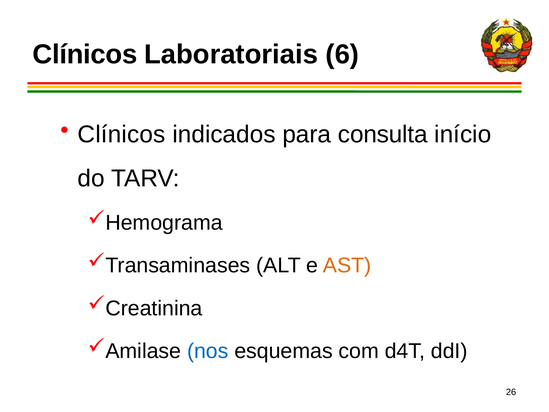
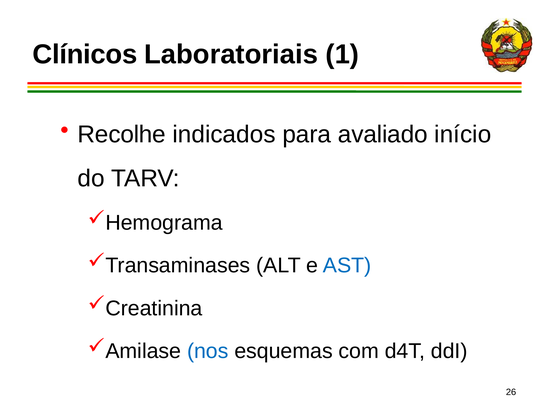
6: 6 -> 1
Clínicos at (122, 134): Clínicos -> Recolhe
consulta: consulta -> avaliado
AST colour: orange -> blue
